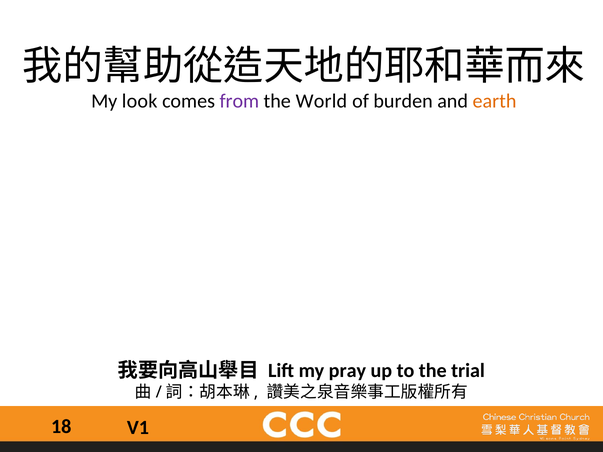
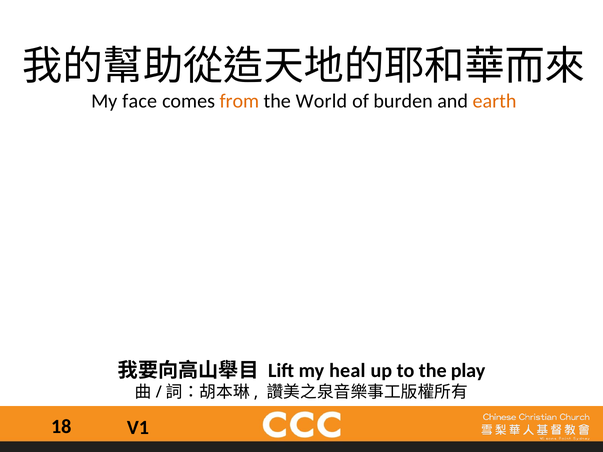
look: look -> face
from colour: purple -> orange
pray: pray -> heal
trial: trial -> play
